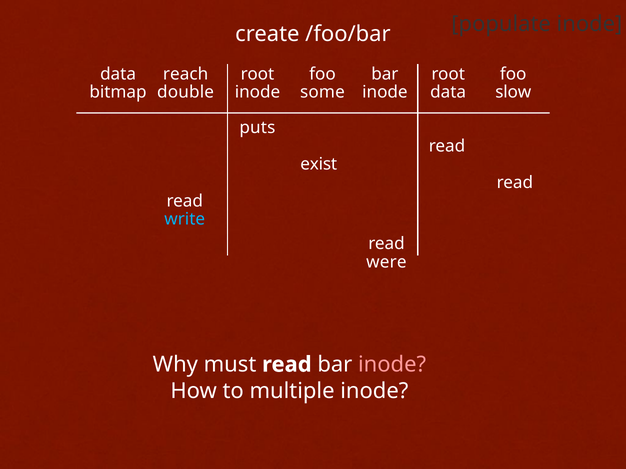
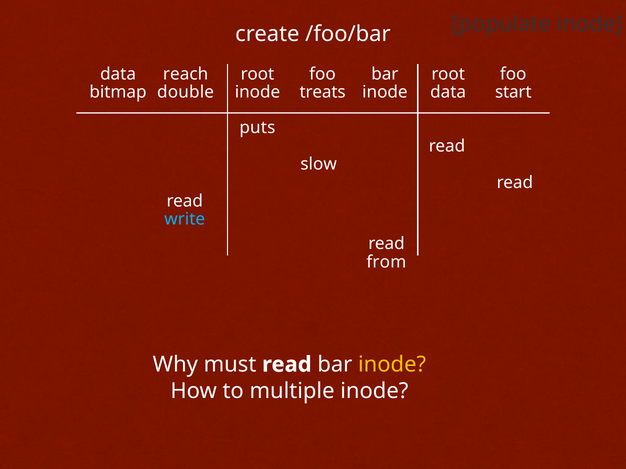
some: some -> treats
slow: slow -> start
exist: exist -> slow
were: were -> from
inode at (392, 365) colour: pink -> yellow
